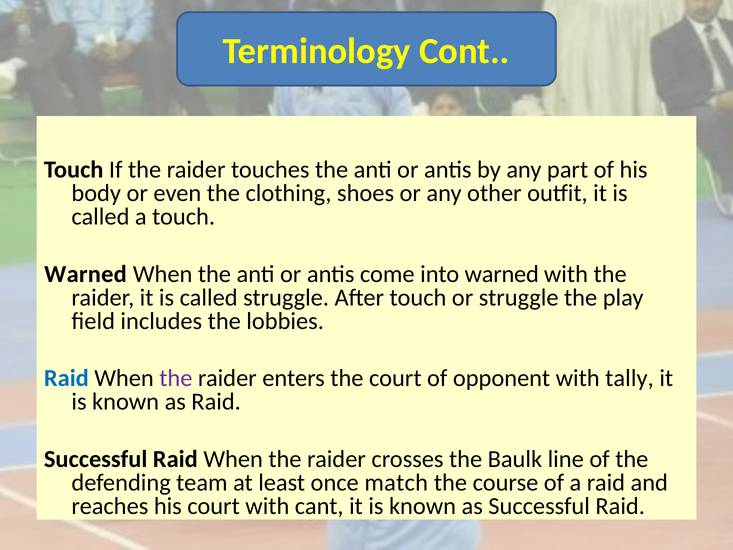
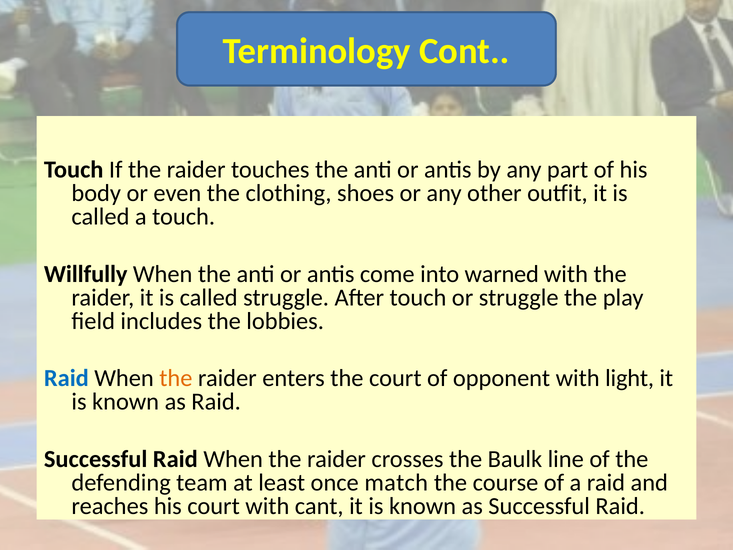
Warned at (86, 274): Warned -> Willfully
the at (176, 378) colour: purple -> orange
tally: tally -> light
